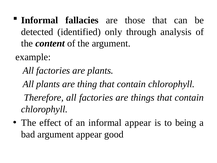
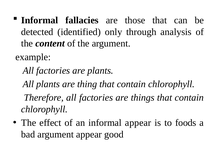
being: being -> foods
